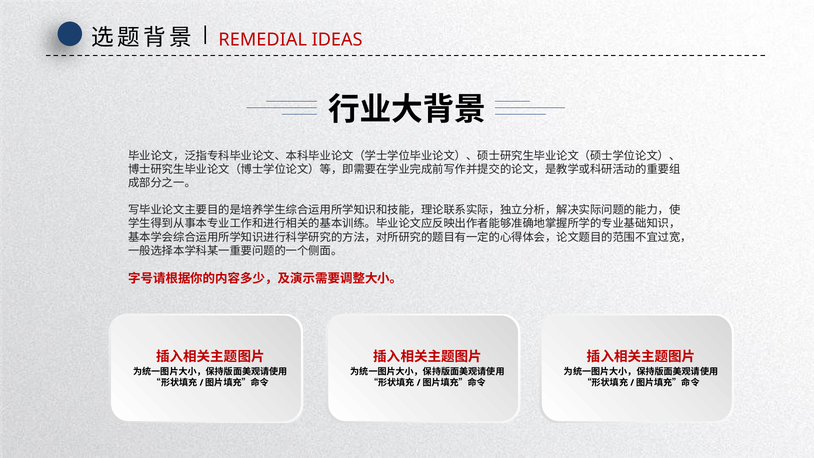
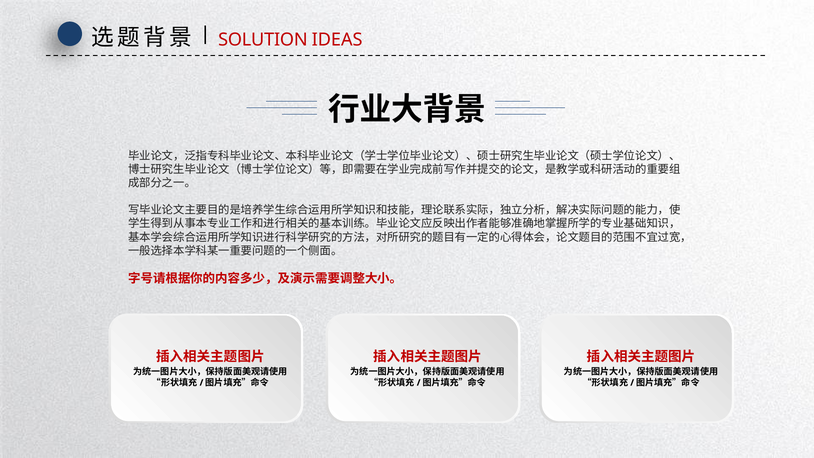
REMEDIAL: REMEDIAL -> SOLUTION
